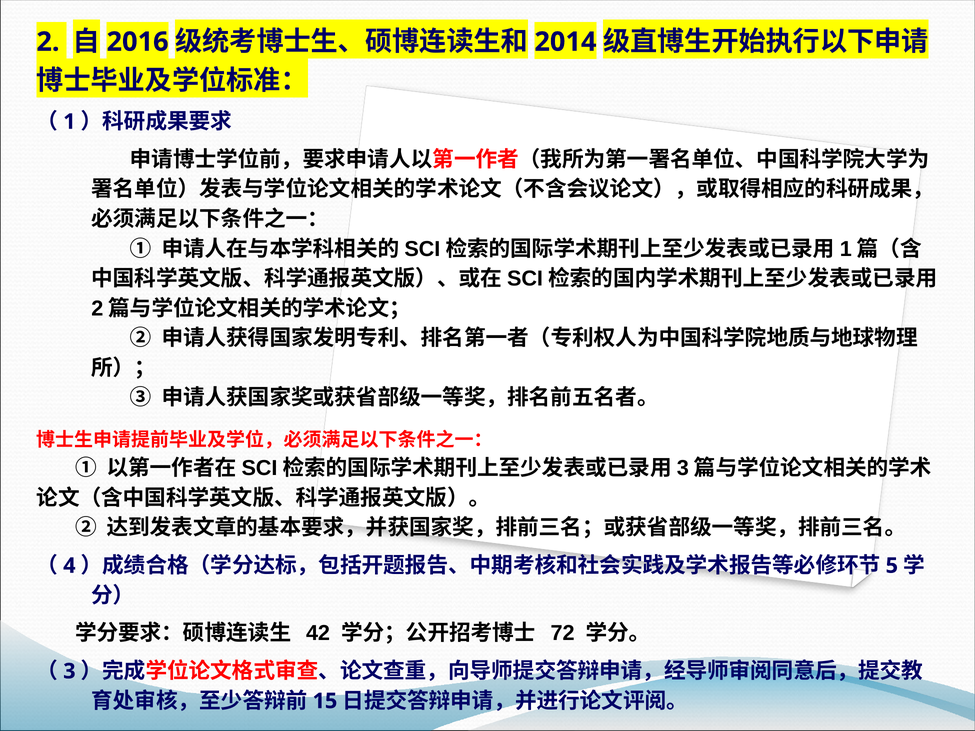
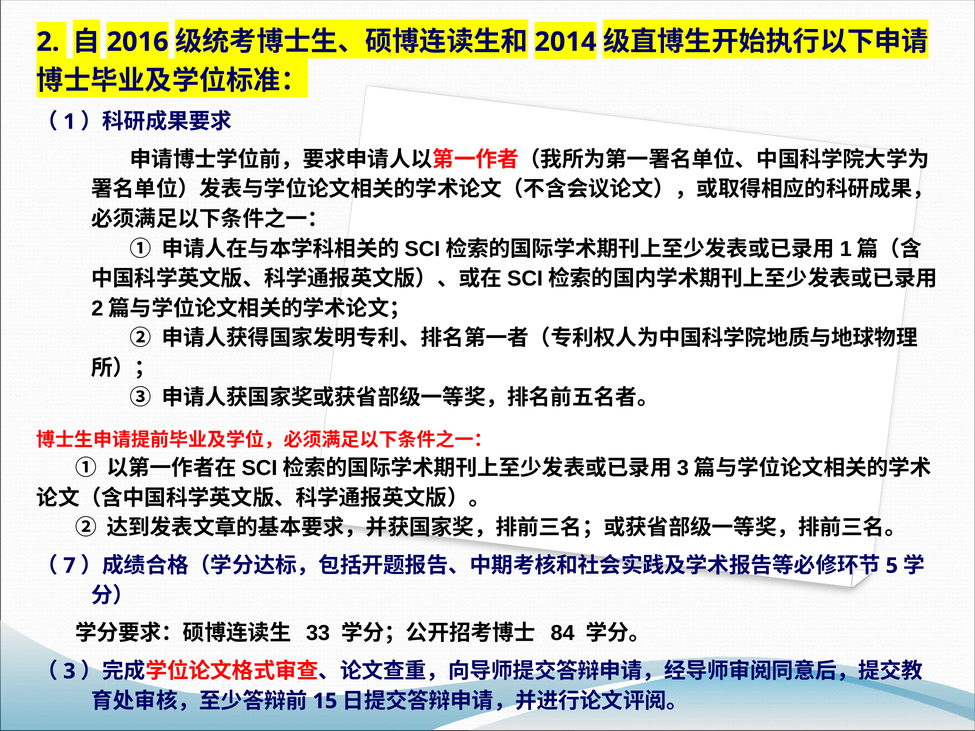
4 at (69, 566): 4 -> 7
42: 42 -> 33
72: 72 -> 84
